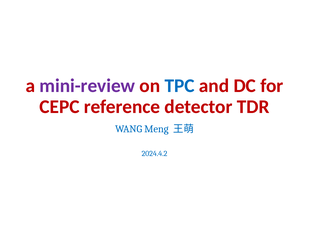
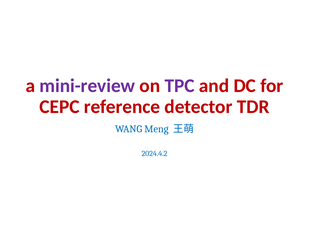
TPC colour: blue -> purple
